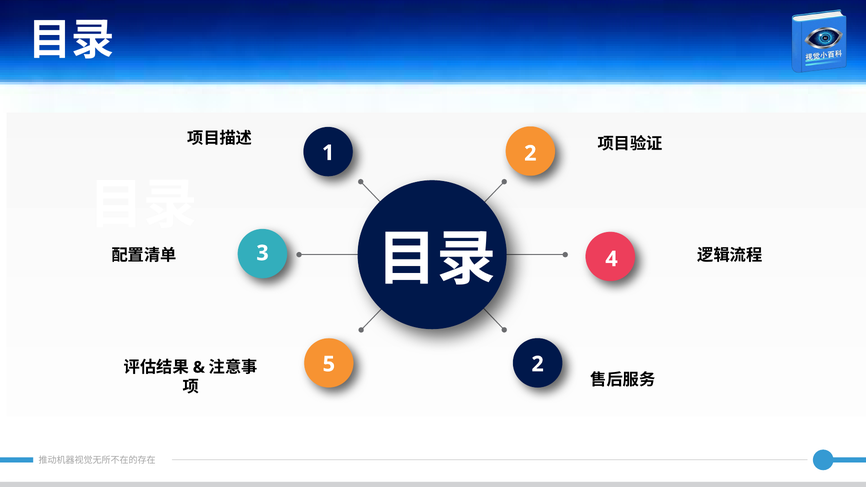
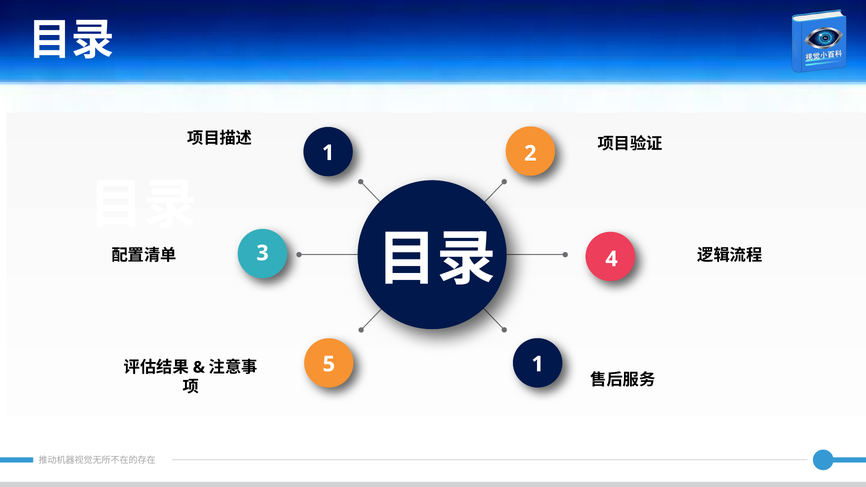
5 2: 2 -> 1
